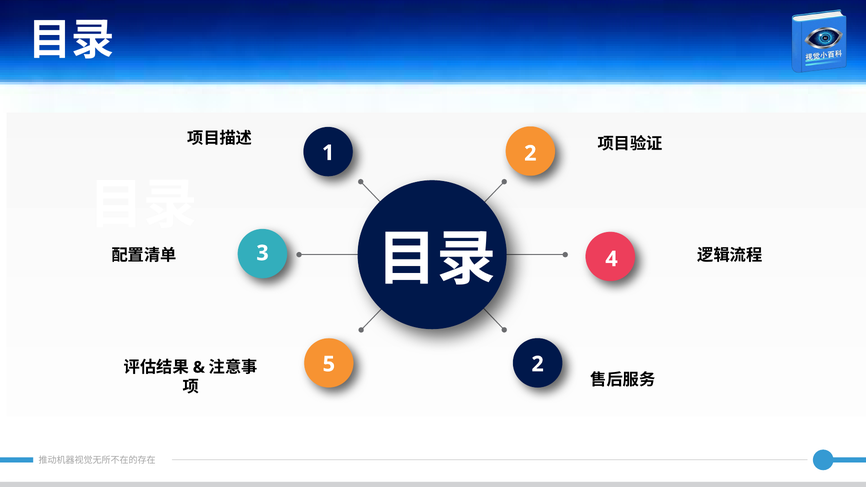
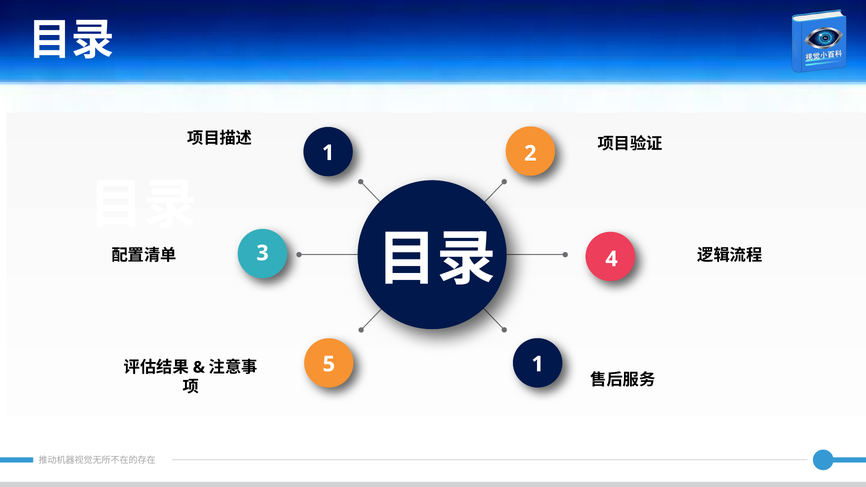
5 2: 2 -> 1
